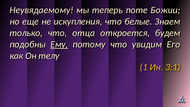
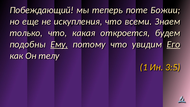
Неувядаемому: Неувядаемому -> Побеждающий
белые: белые -> всеми
отца: отца -> какая
Его underline: none -> present
3:1: 3:1 -> 3:5
